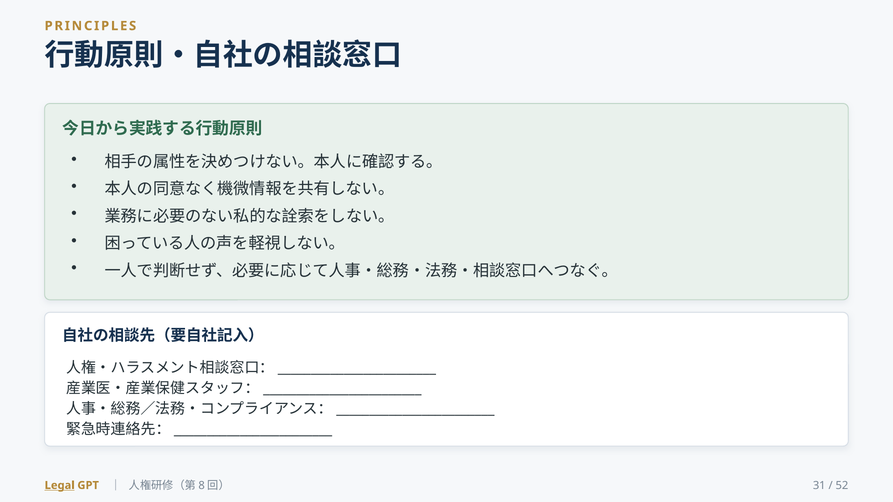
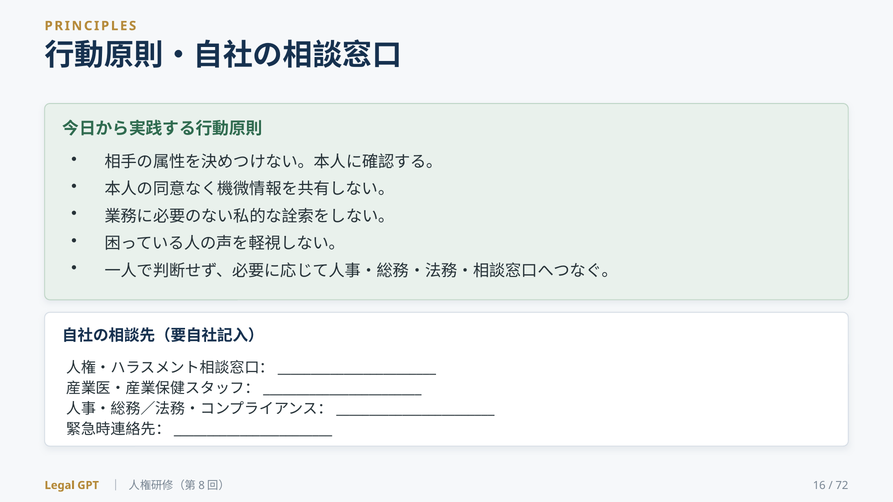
Legal underline: present -> none
31: 31 -> 16
52: 52 -> 72
